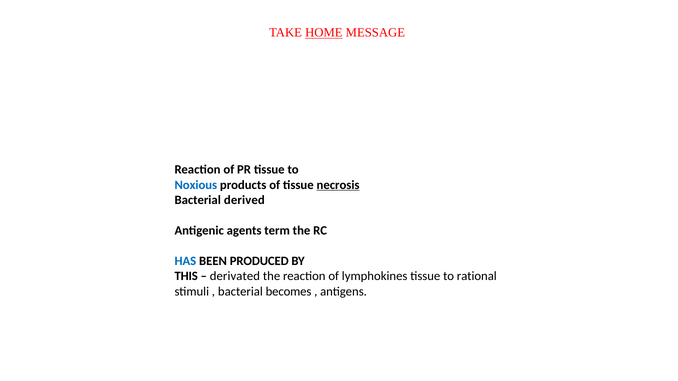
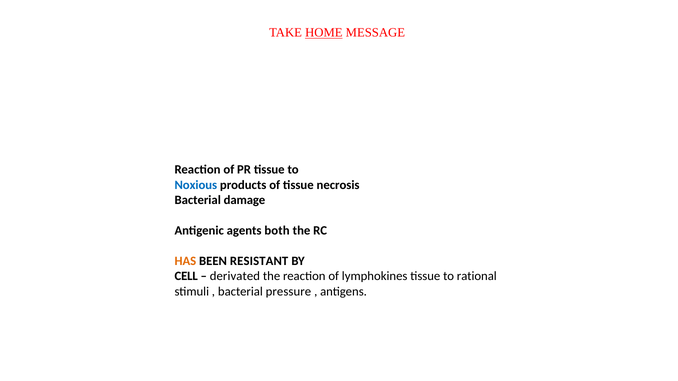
necrosis underline: present -> none
derived: derived -> damage
term: term -> both
HAS colour: blue -> orange
PRODUCED: PRODUCED -> RESISTANT
THIS: THIS -> CELL
becomes: becomes -> pressure
